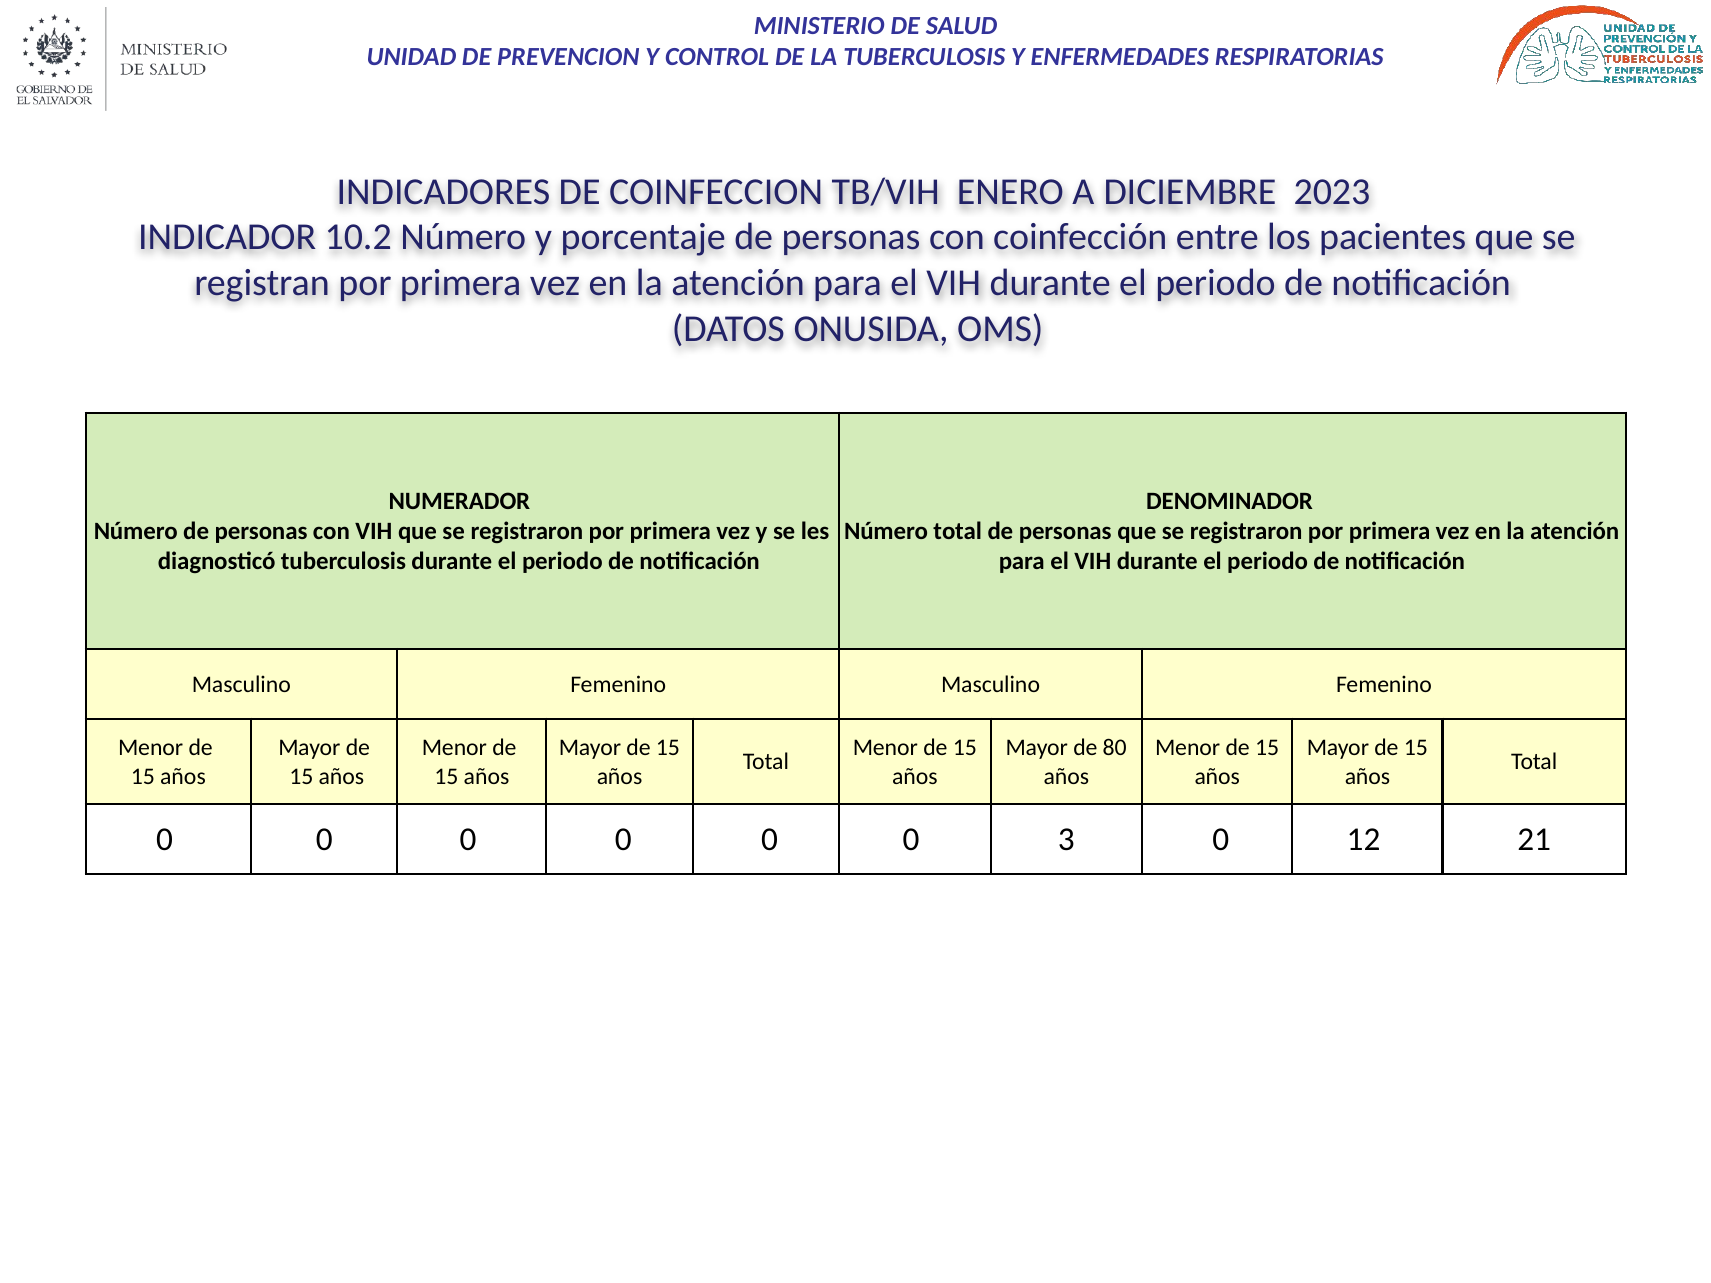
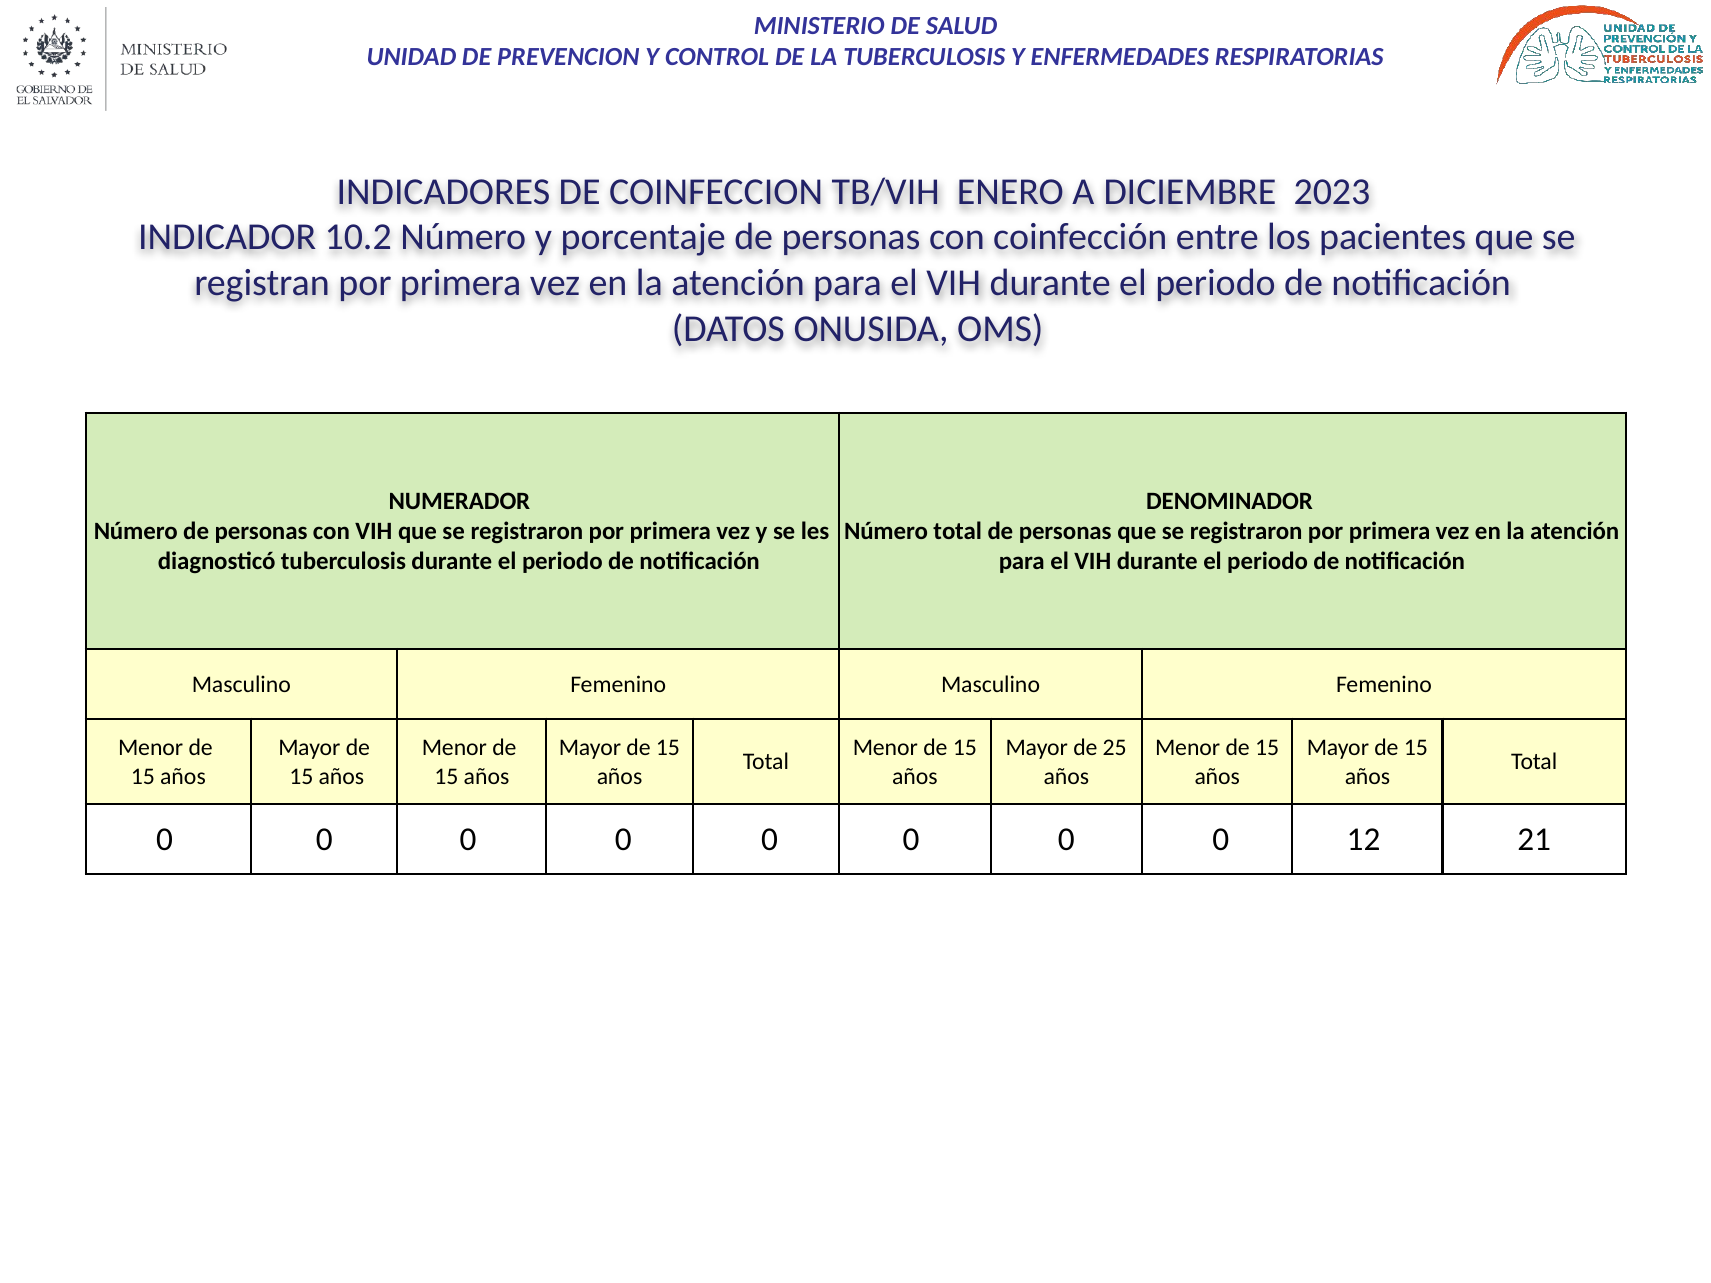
80: 80 -> 25
3 at (1066, 840): 3 -> 0
